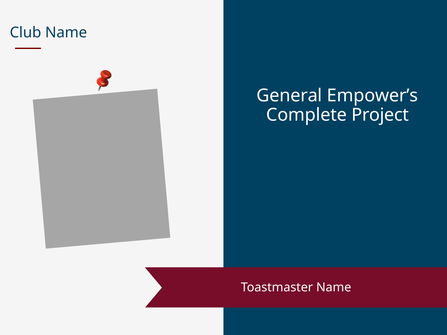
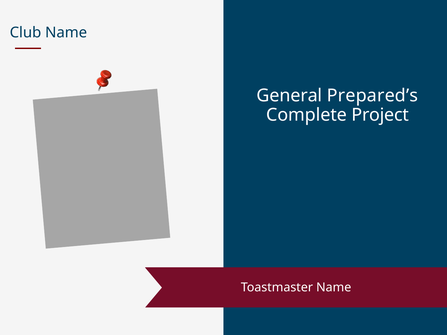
Empower’s: Empower’s -> Prepared’s
